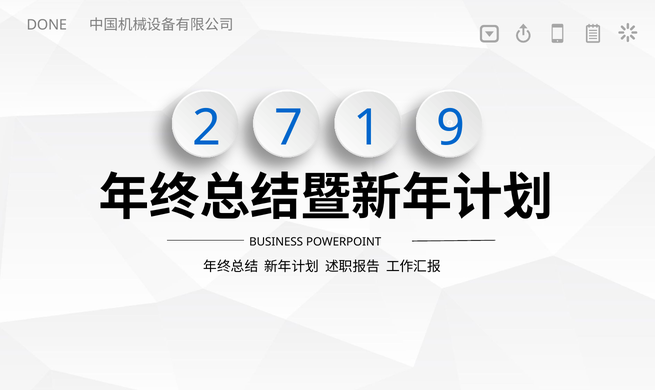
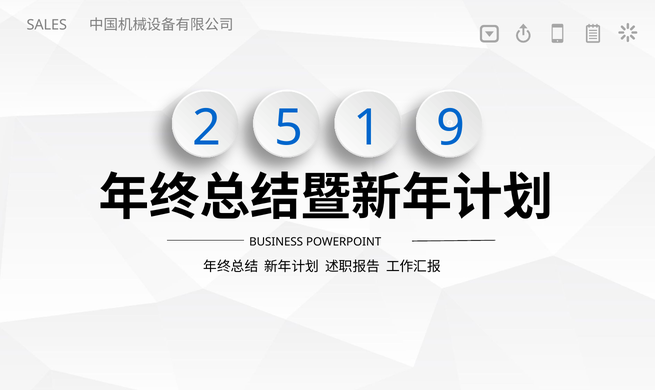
DONE: DONE -> SALES
7: 7 -> 5
